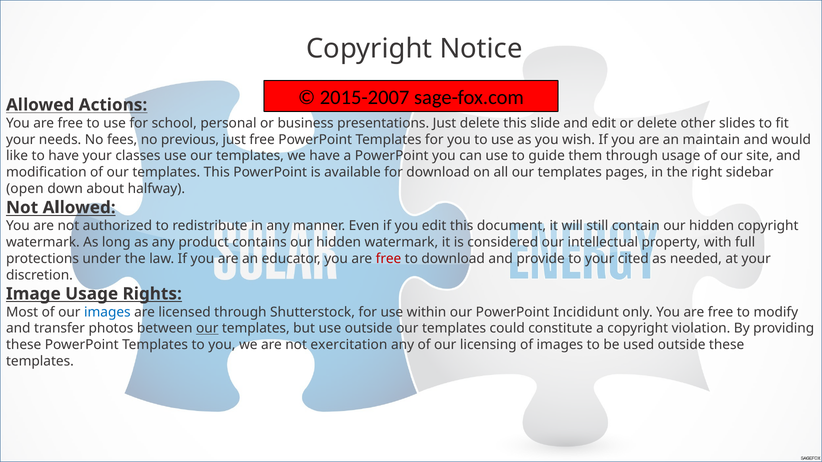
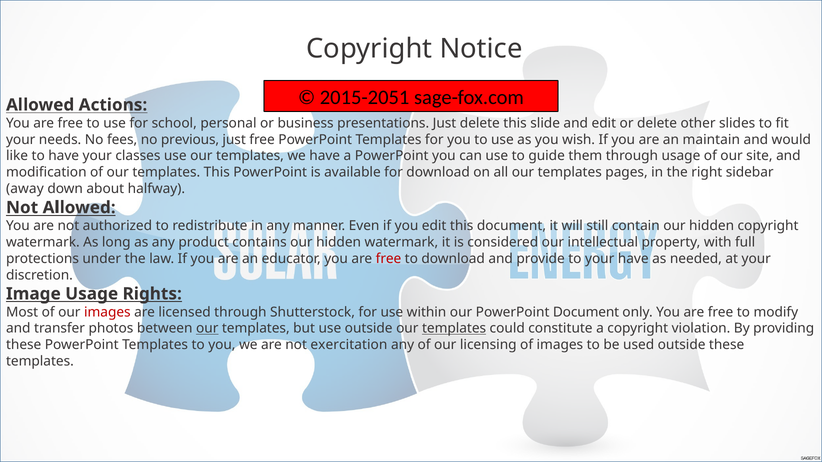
2015-2007: 2015-2007 -> 2015-2051
open: open -> away
your cited: cited -> have
images at (107, 312) colour: blue -> red
PowerPoint Incididunt: Incididunt -> Document
templates at (454, 329) underline: none -> present
